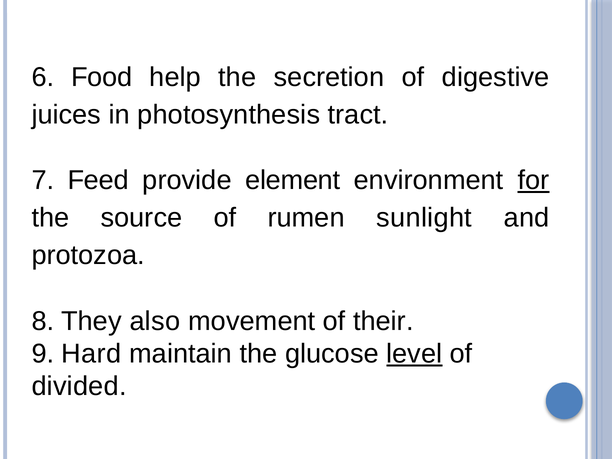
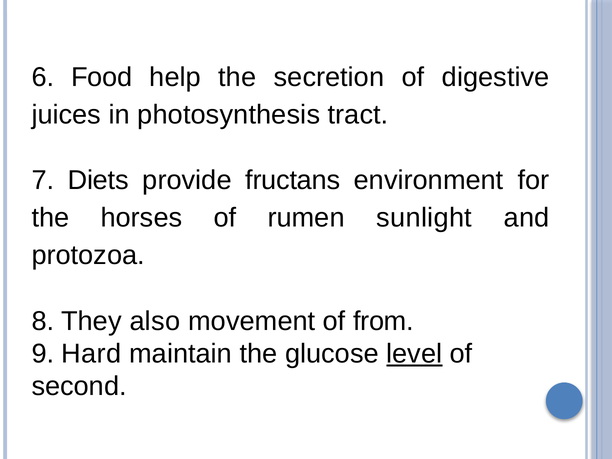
Feed: Feed -> Diets
element: element -> fructans
for underline: present -> none
source: source -> horses
their: their -> from
divided: divided -> second
